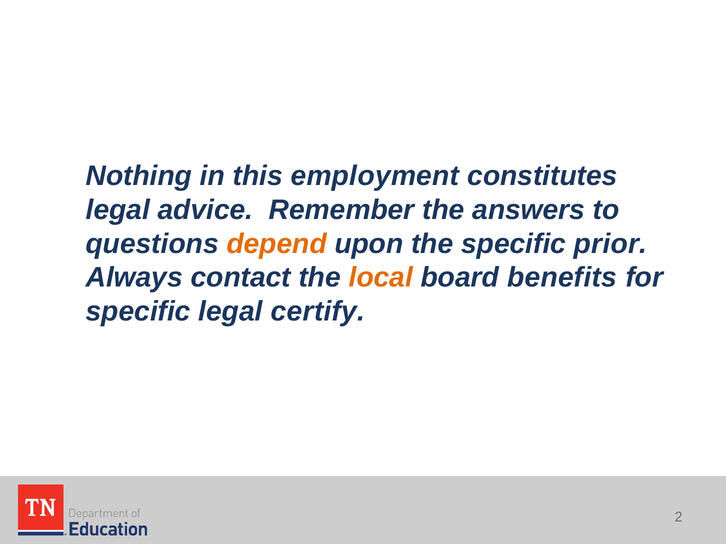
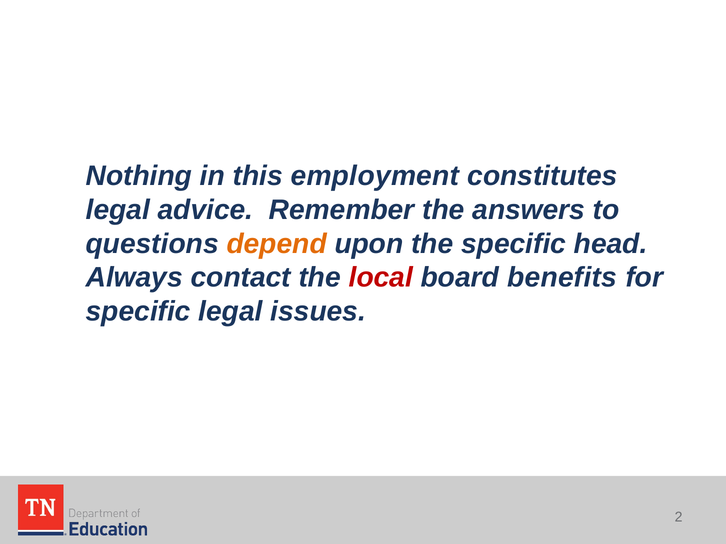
prior: prior -> head
local colour: orange -> red
certify: certify -> issues
